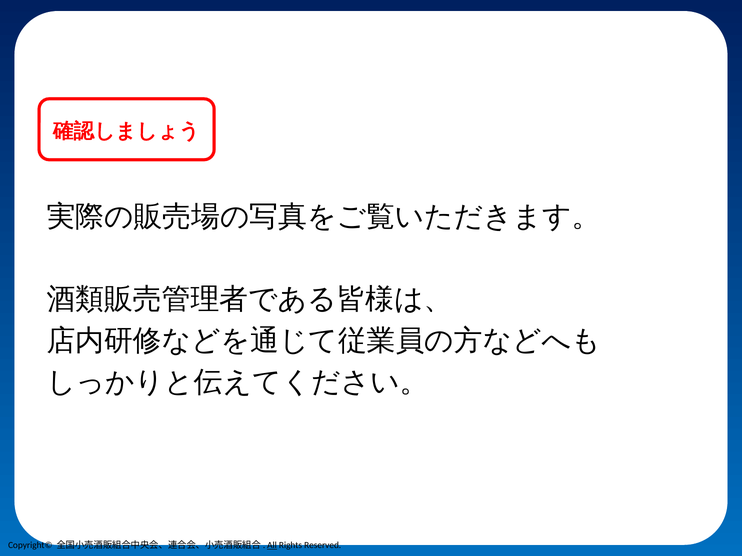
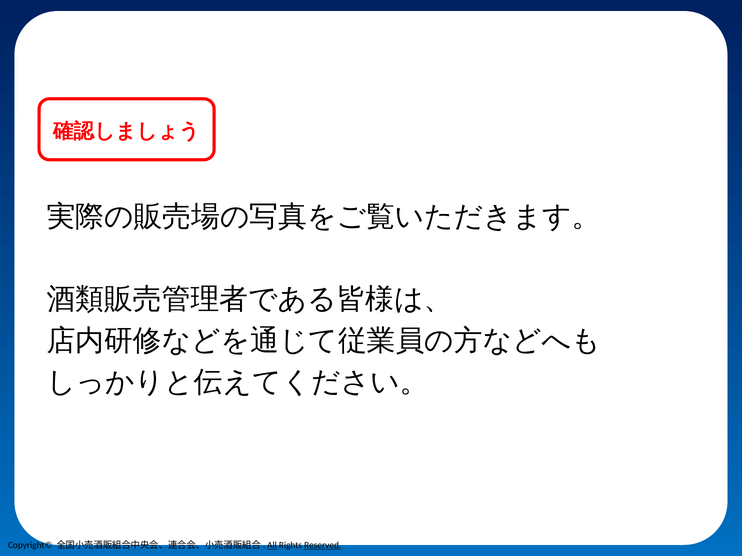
Reserved underline: none -> present
